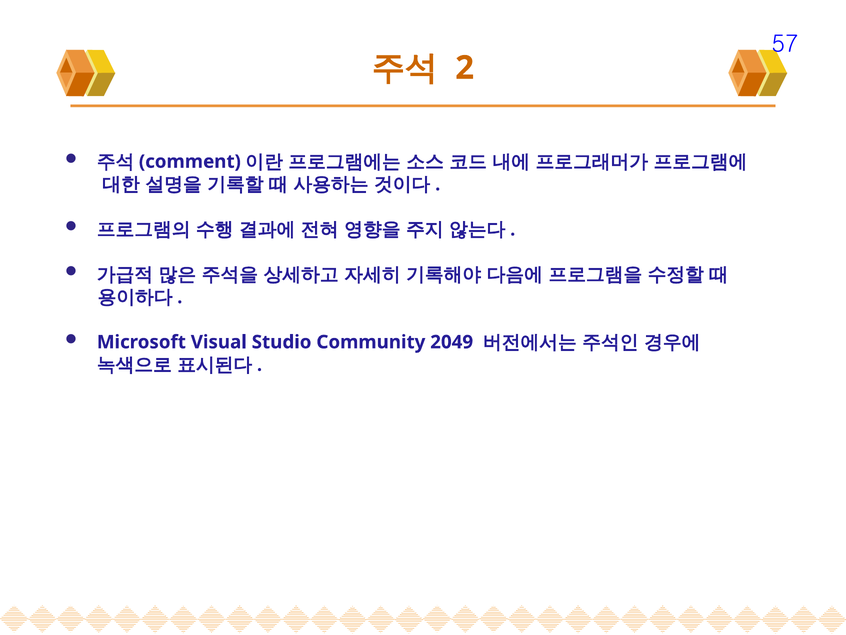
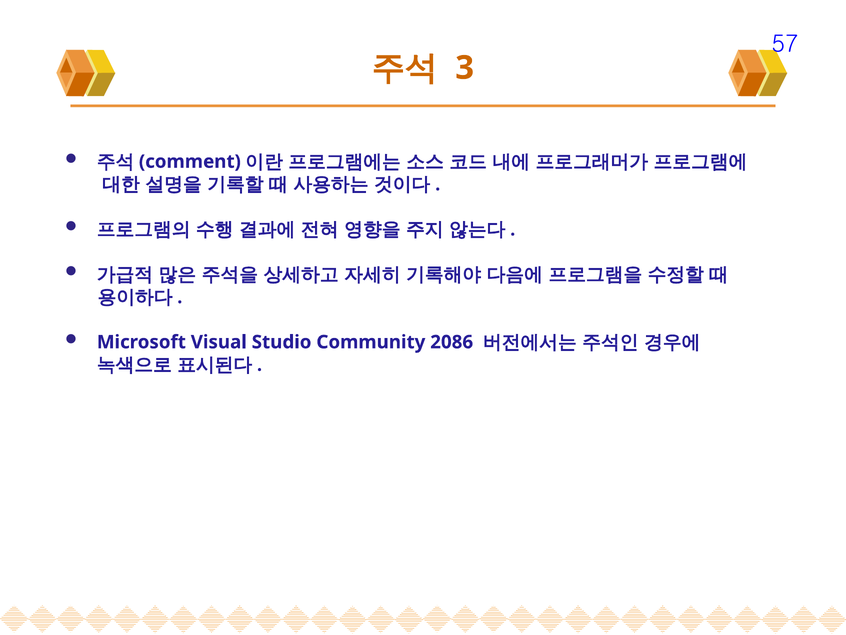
2: 2 -> 3
2049: 2049 -> 2086
